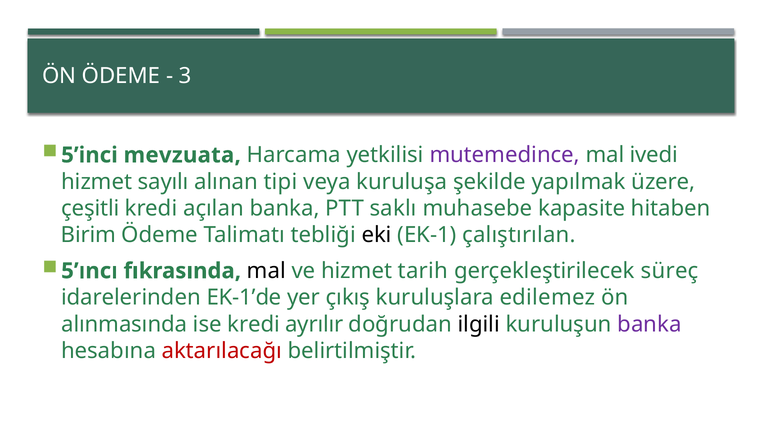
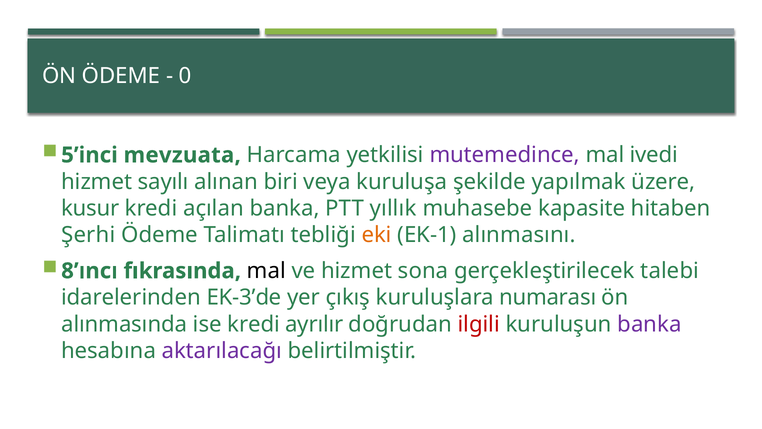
3: 3 -> 0
tipi: tipi -> biri
çeşitli: çeşitli -> kusur
saklı: saklı -> yıllık
Birim: Birim -> Şerhi
eki colour: black -> orange
çalıştırılan: çalıştırılan -> alınmasını
5’ıncı: 5’ıncı -> 8’ıncı
tarih: tarih -> sona
süreç: süreç -> talebi
EK-1’de: EK-1’de -> EK-3’de
edilemez: edilemez -> numarası
ilgili colour: black -> red
aktarılacağı colour: red -> purple
